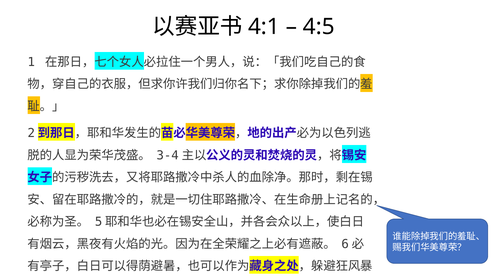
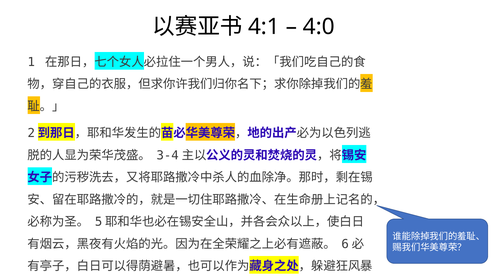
4:5: 4:5 -> 4:0
